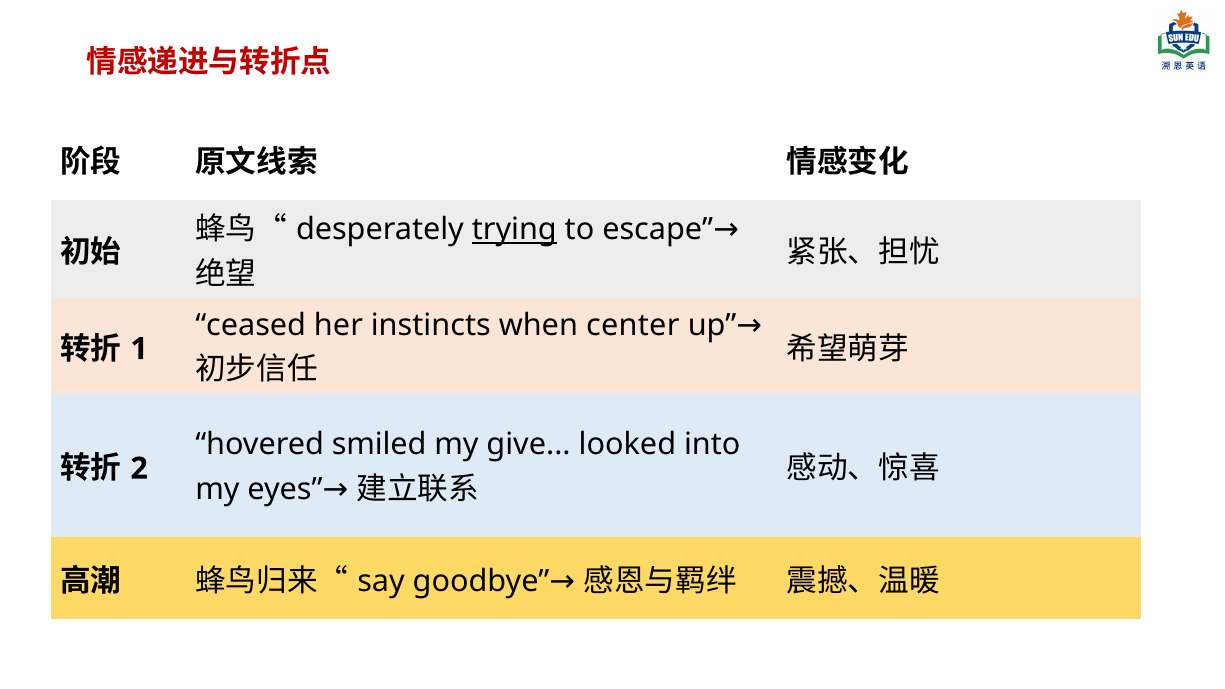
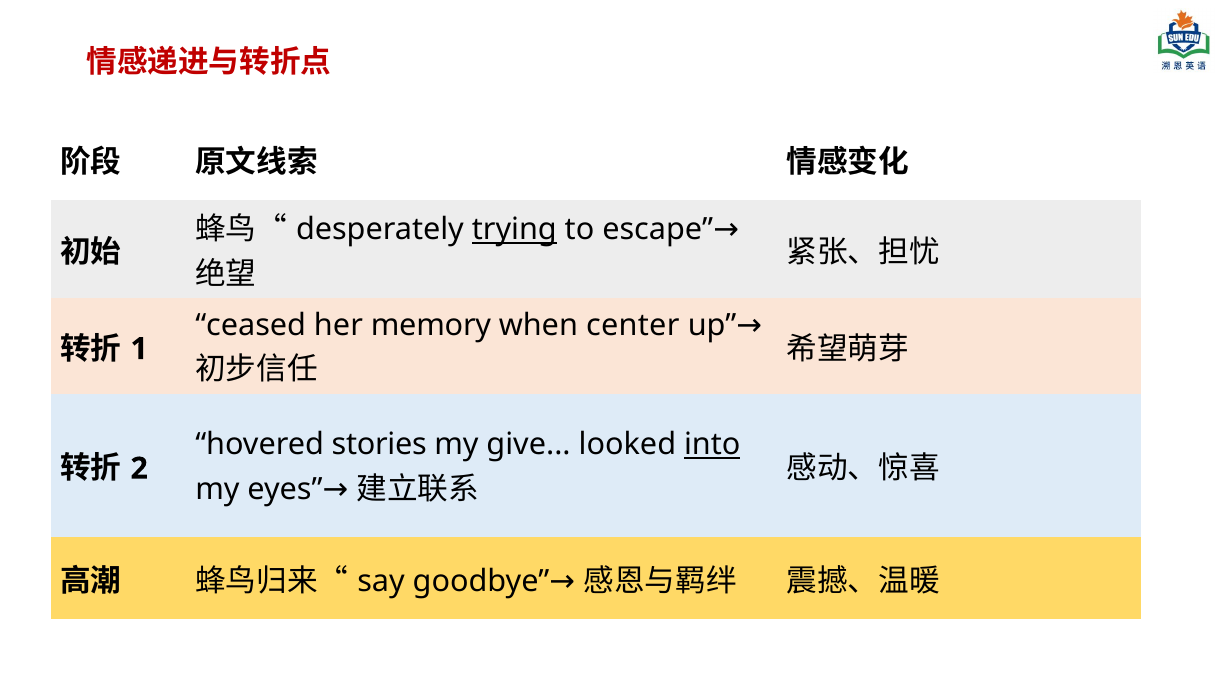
instincts: instincts -> memory
smiled: smiled -> stories
into underline: none -> present
